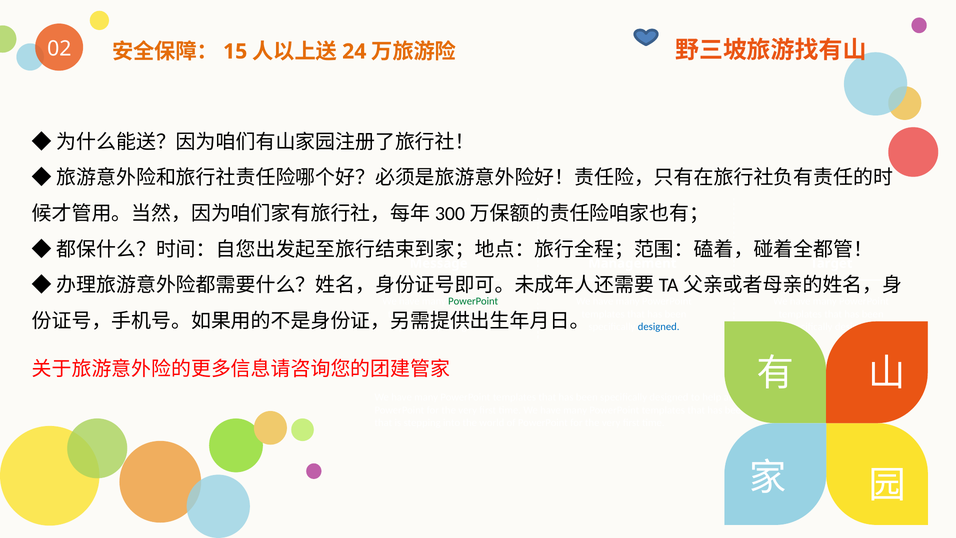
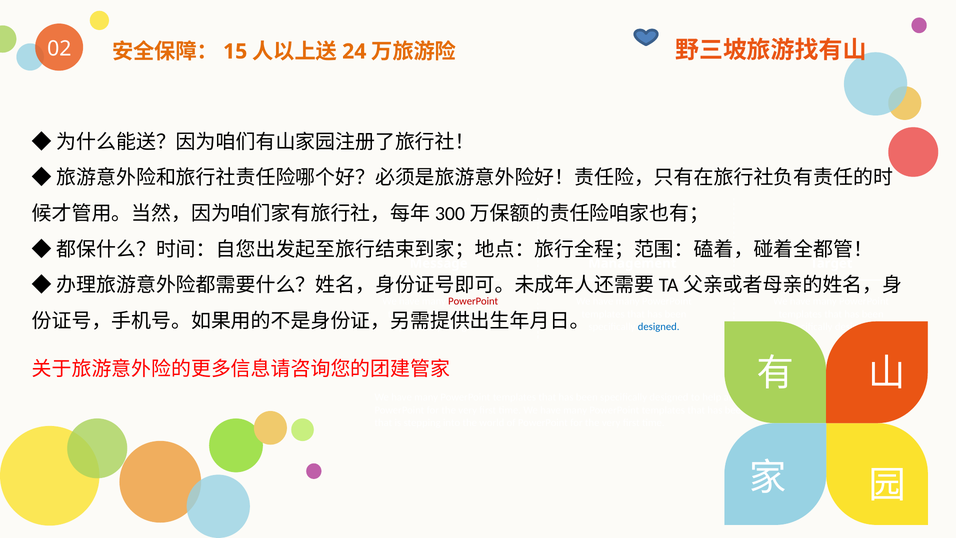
PowerPoint at (473, 301) colour: green -> red
